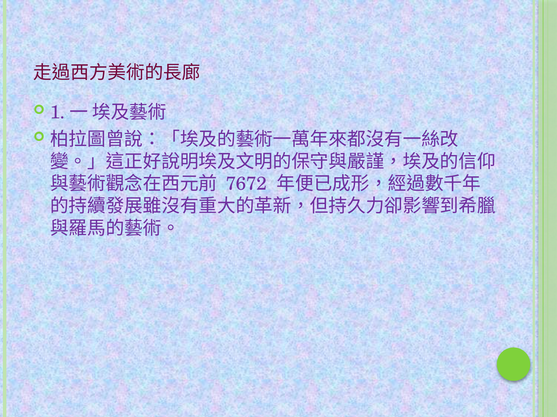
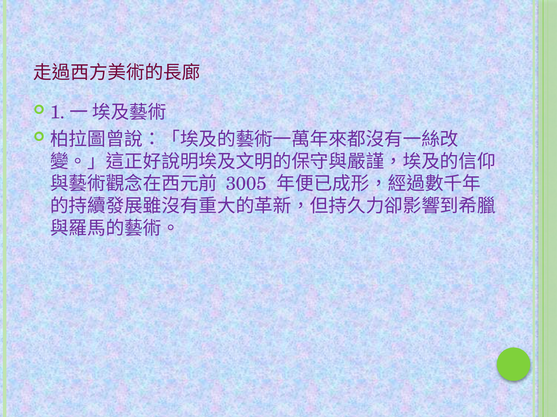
7672: 7672 -> 3005
